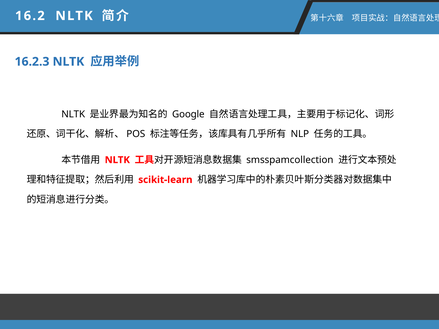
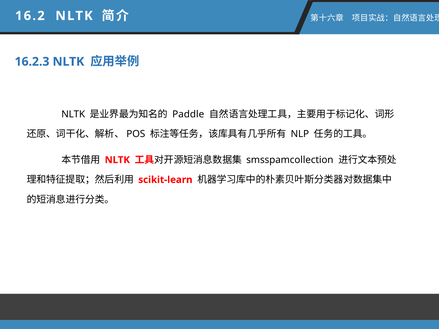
Google: Google -> Paddle
